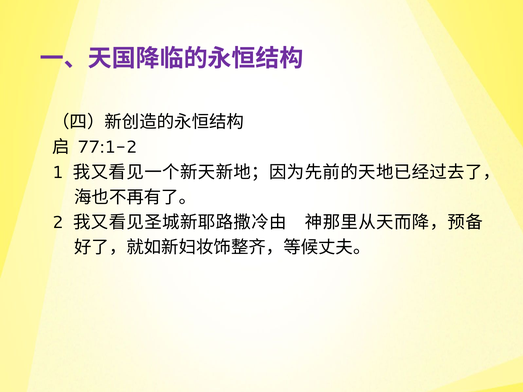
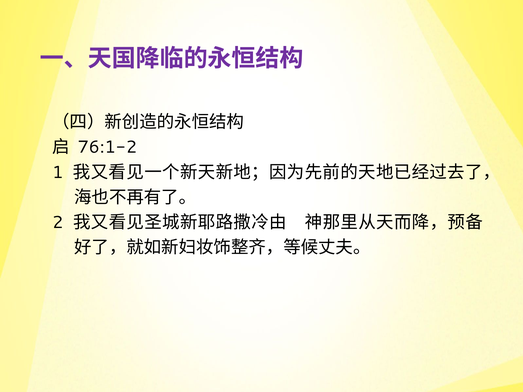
77:1-2: 77:1-2 -> 76:1-2
